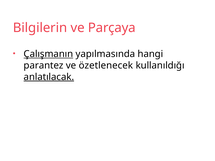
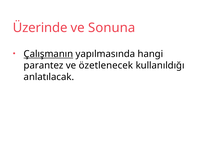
Bilgilerin: Bilgilerin -> Üzerinde
Parçaya: Parçaya -> Sonuna
anlatılacak underline: present -> none
